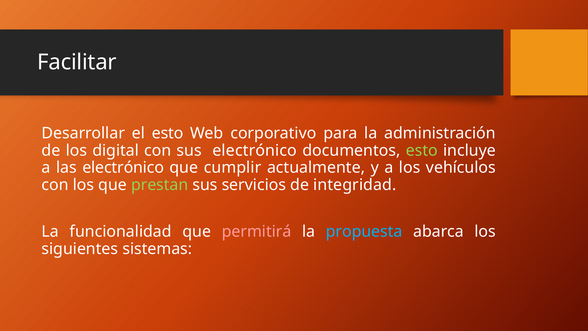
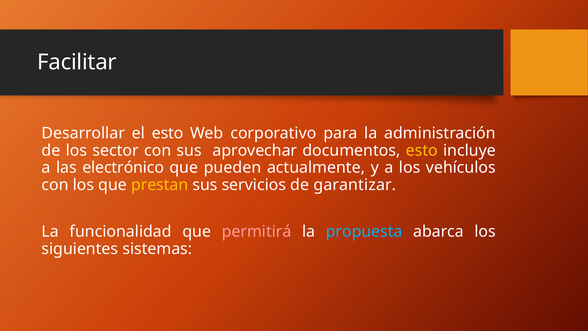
digital: digital -> sector
sus electrónico: electrónico -> aprovechar
esto at (422, 150) colour: light green -> yellow
cumplir: cumplir -> pueden
prestan colour: light green -> yellow
integridad: integridad -> garantizar
